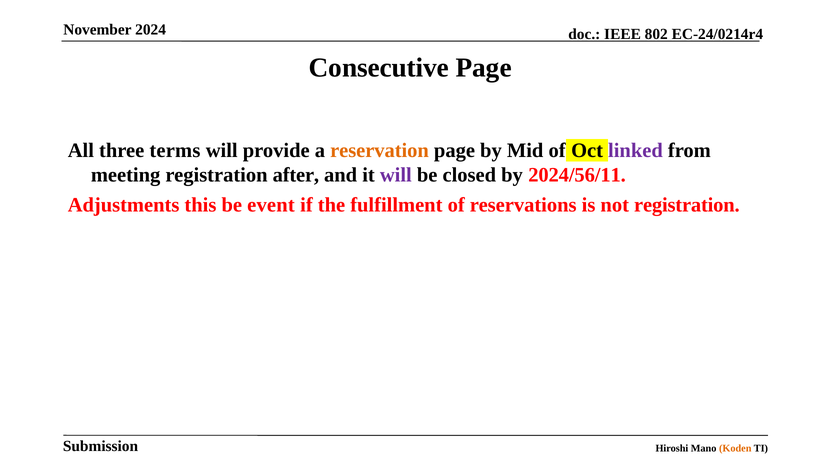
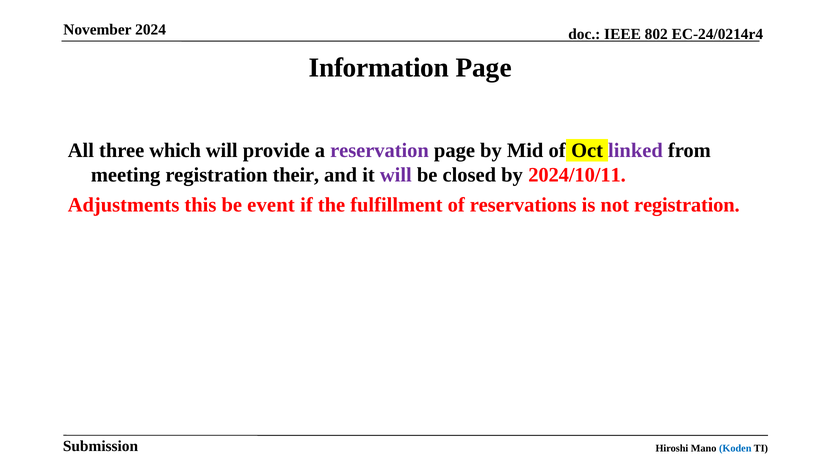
Consecutive: Consecutive -> Information
terms: terms -> which
reservation colour: orange -> purple
after: after -> their
2024/56/11: 2024/56/11 -> 2024/10/11
Koden colour: orange -> blue
